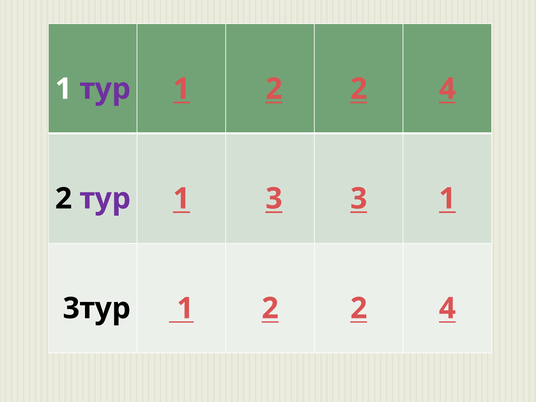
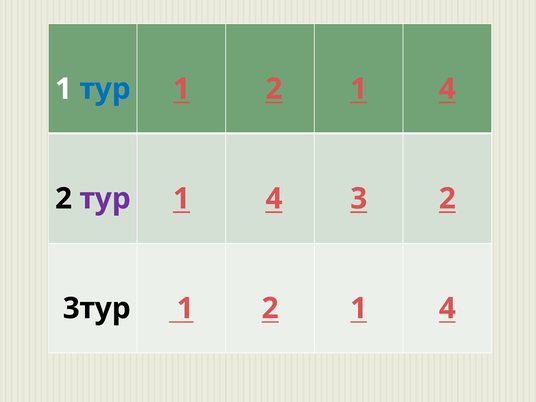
тур at (105, 89) colour: purple -> blue
2 at (359, 89): 2 -> 1
3 at (274, 199): 3 -> 4
3 1: 1 -> 2
3тур 1 2 2: 2 -> 1
